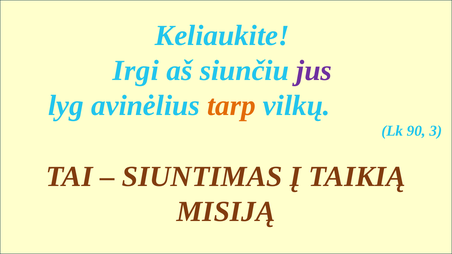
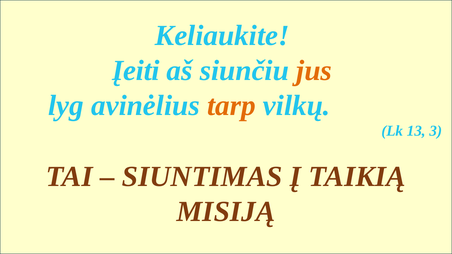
Irgi: Irgi -> Įeiti
jus colour: purple -> orange
90: 90 -> 13
